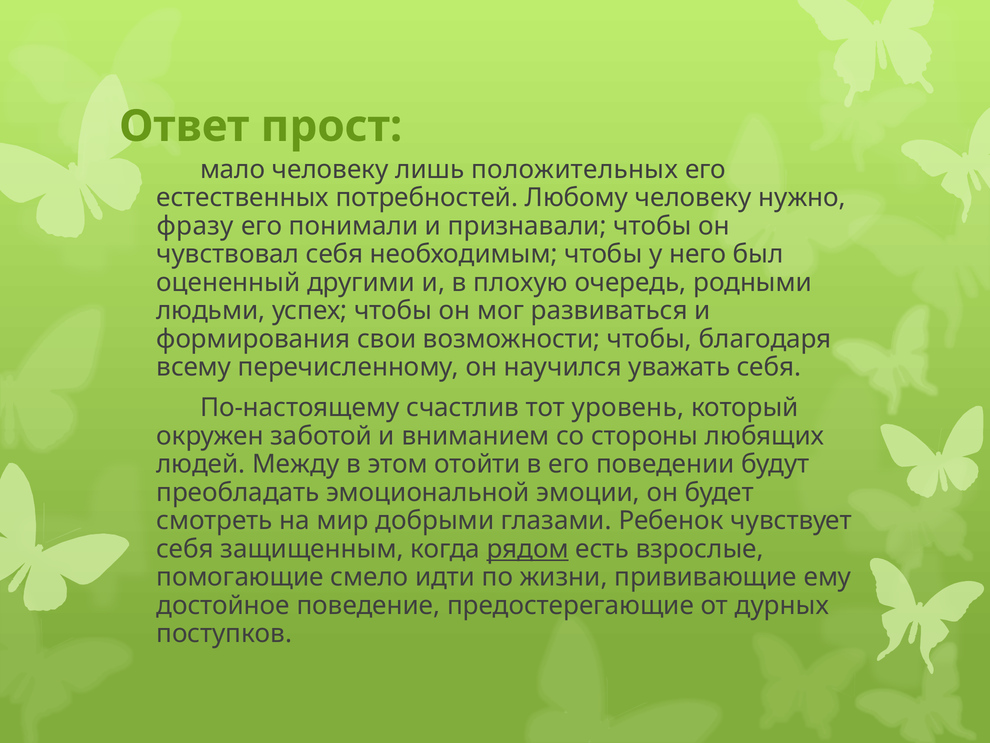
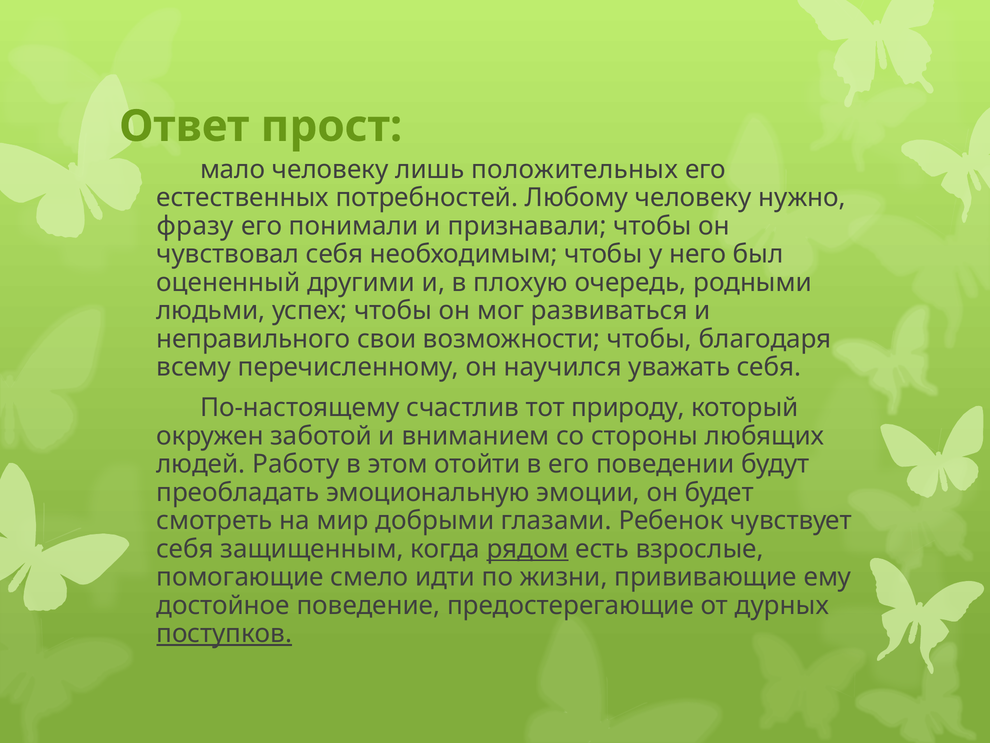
формирования: формирования -> неправильного
уровень: уровень -> природу
Между: Между -> Работу
эмоциональной: эмоциональной -> эмоциональную
поступков underline: none -> present
